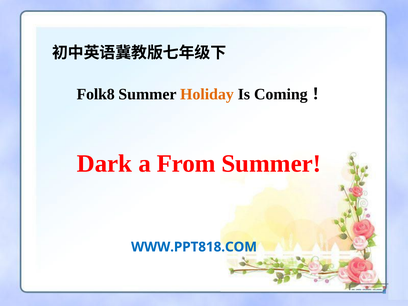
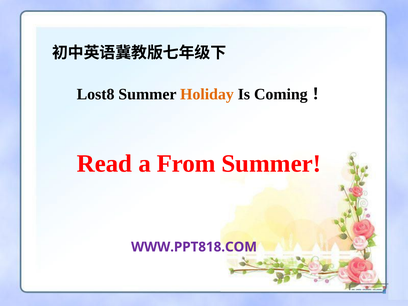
Folk8: Folk8 -> Lost8
Dark: Dark -> Read
WWW.PPT818.COM colour: blue -> purple
